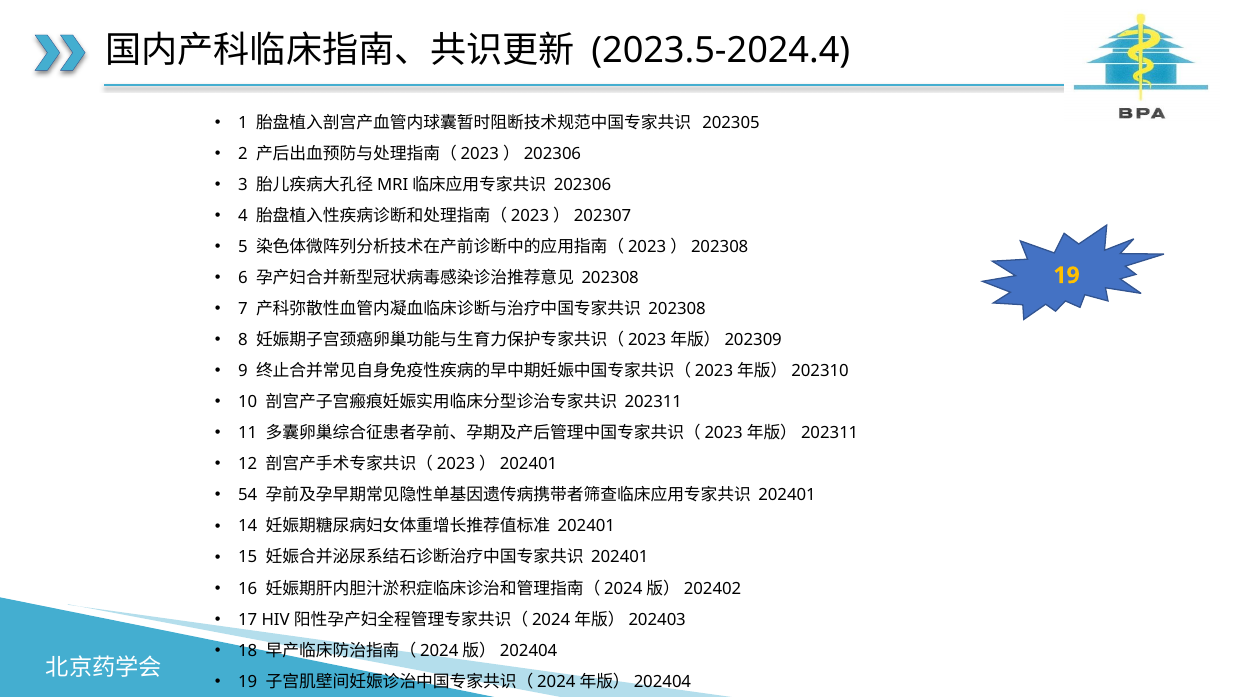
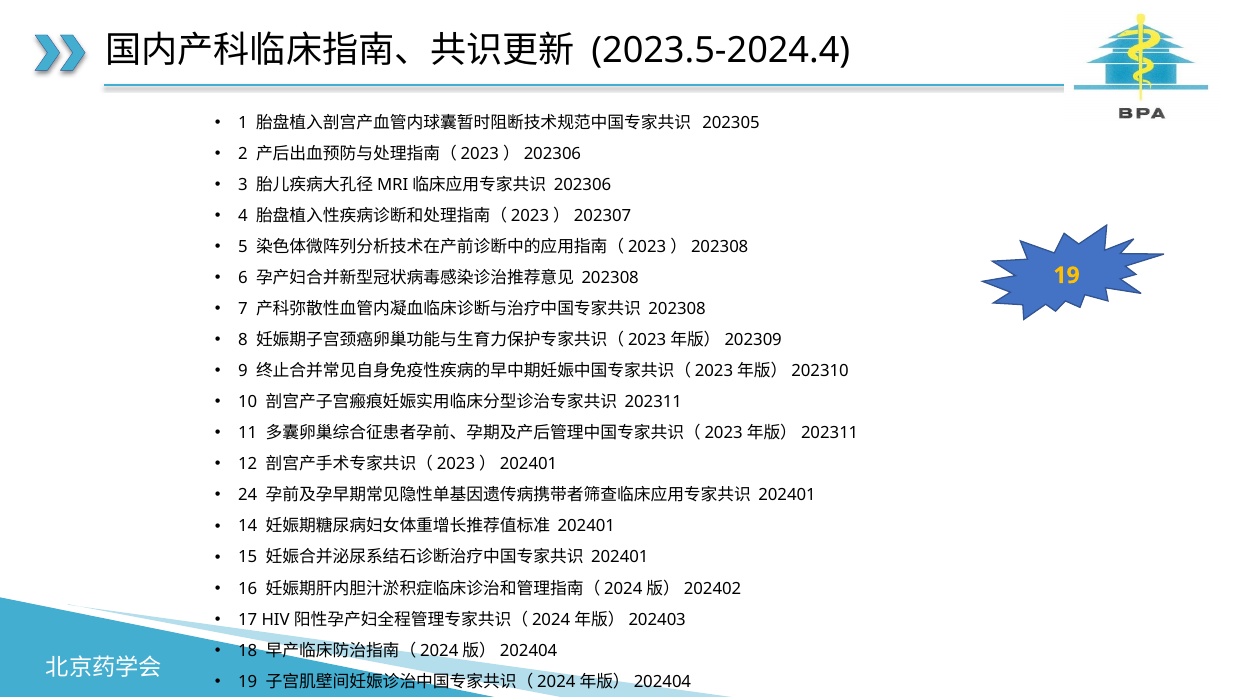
54: 54 -> 24
